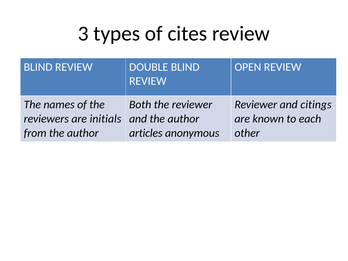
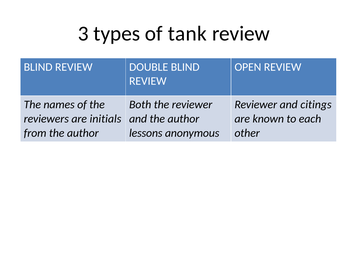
cites: cites -> tank
articles: articles -> lessons
